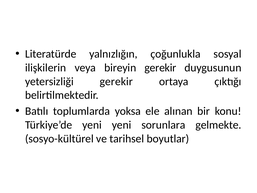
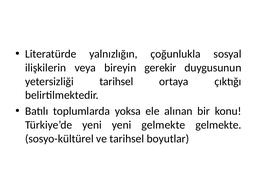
yetersizliği gerekir: gerekir -> tarihsel
yeni sorunlara: sorunlara -> gelmekte
